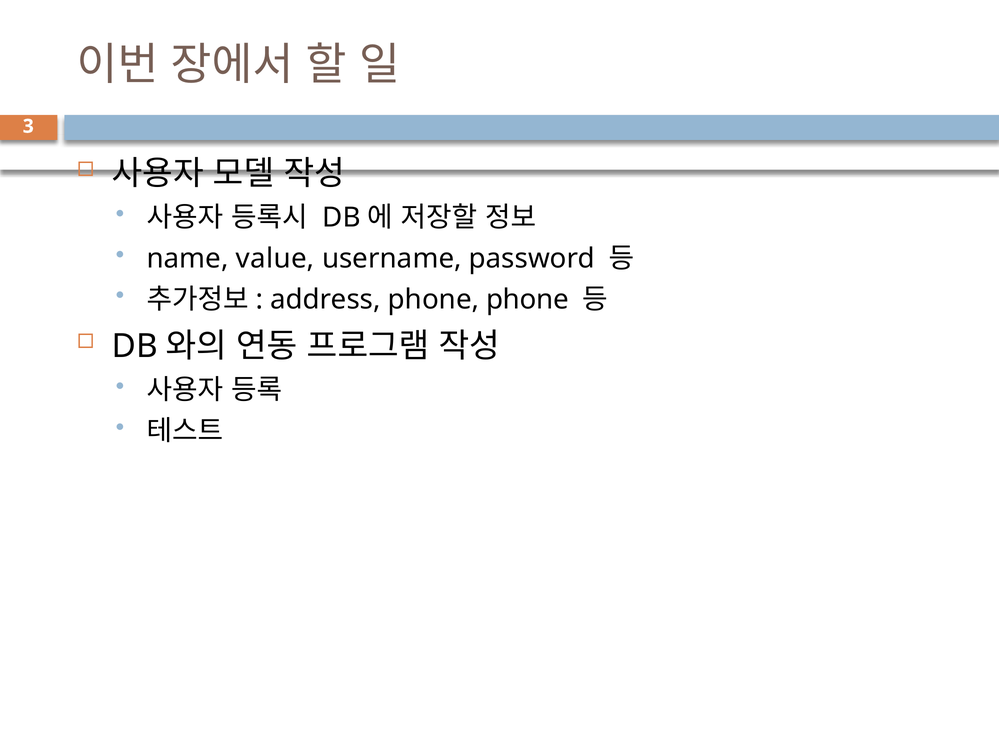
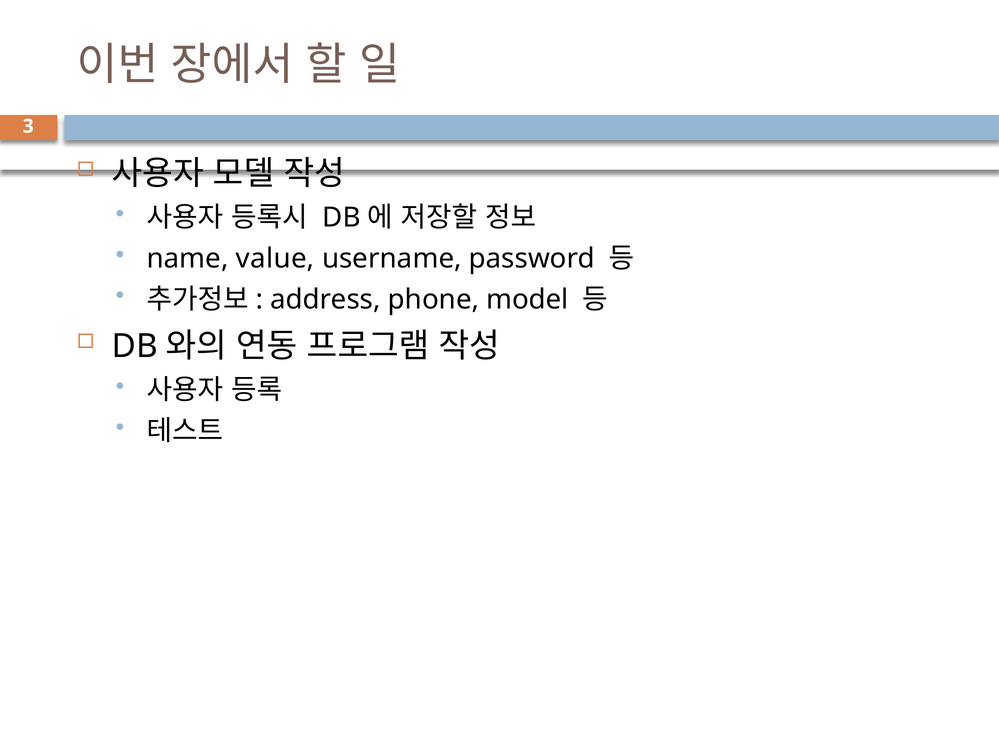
phone phone: phone -> model
